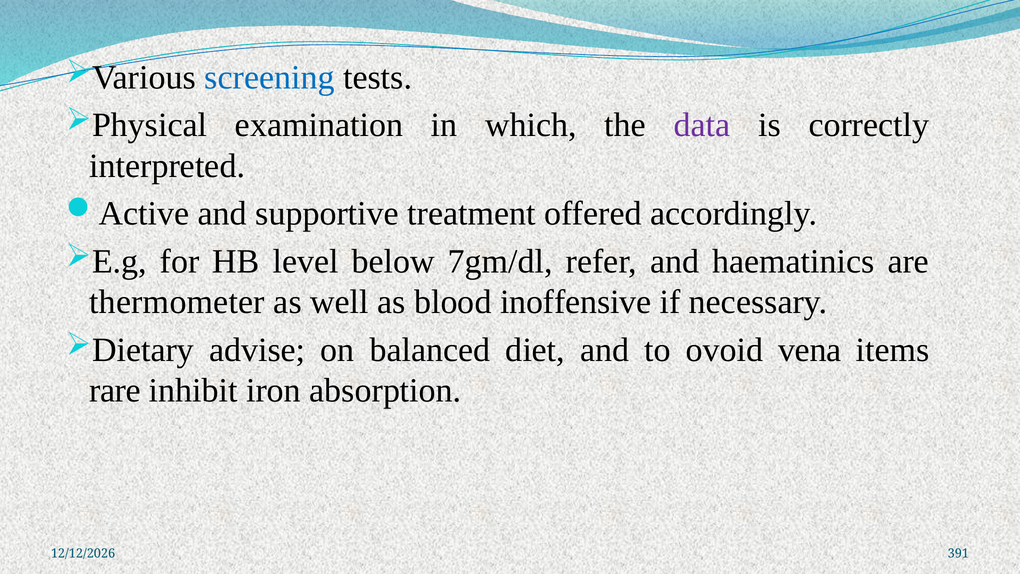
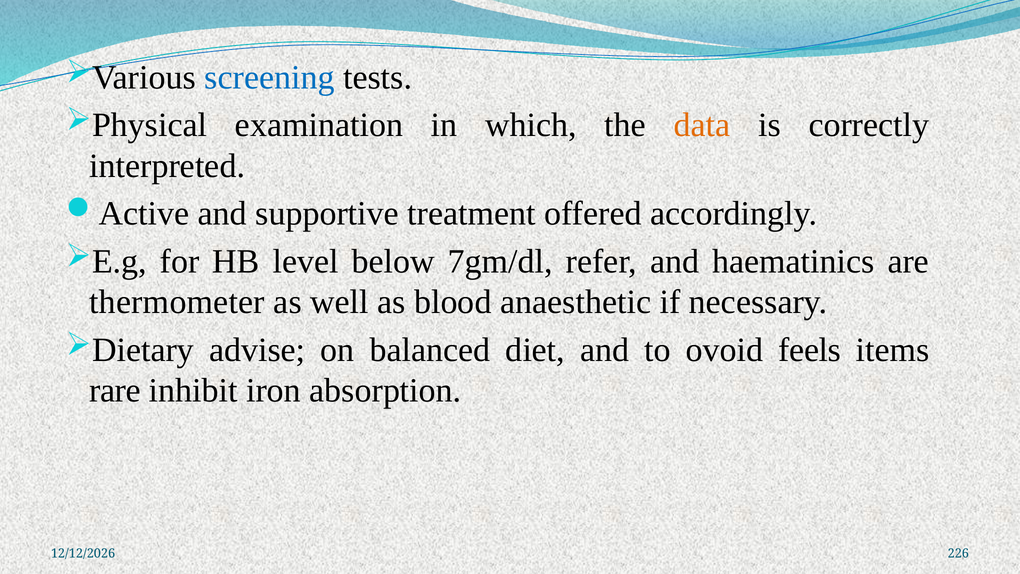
data colour: purple -> orange
inoffensive: inoffensive -> anaesthetic
vena: vena -> feels
391: 391 -> 226
